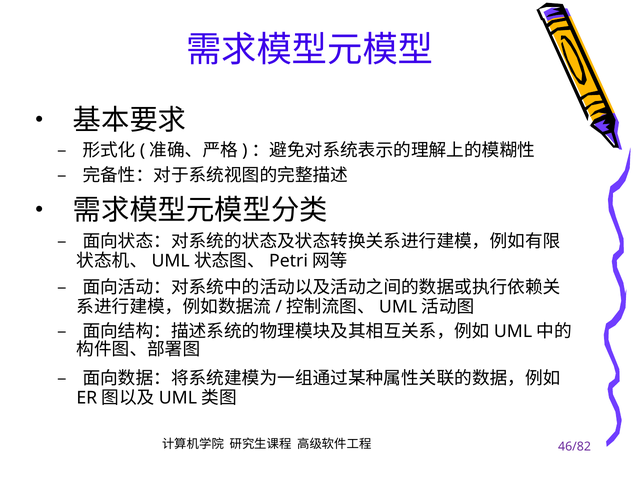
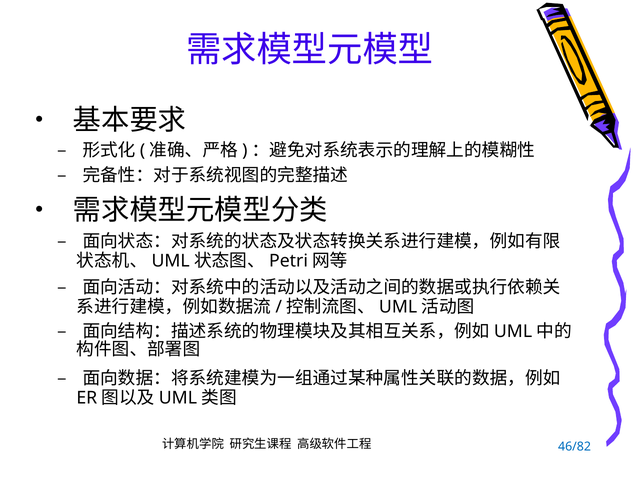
46/82 colour: purple -> blue
